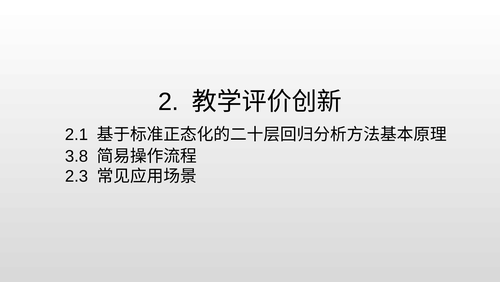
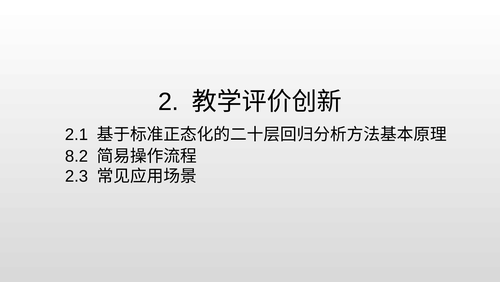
3.8: 3.8 -> 8.2
